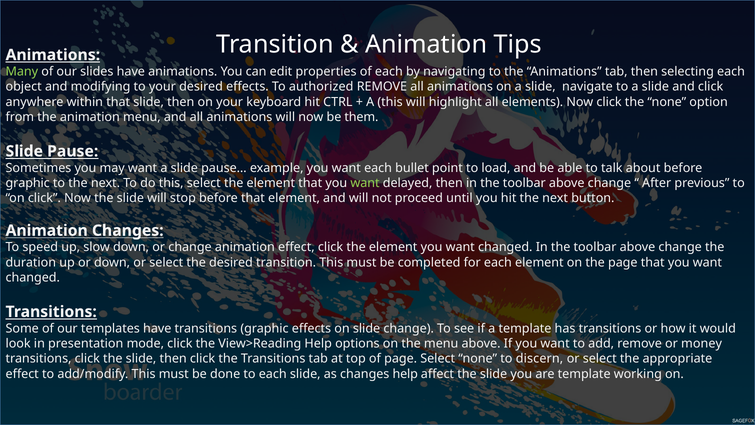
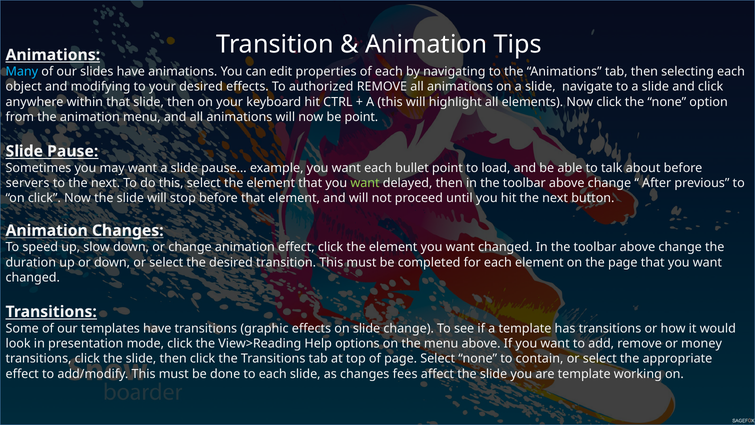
Many colour: light green -> light blue
be them: them -> point
graphic at (28, 183): graphic -> servers
discern: discern -> contain
changes help: help -> fees
